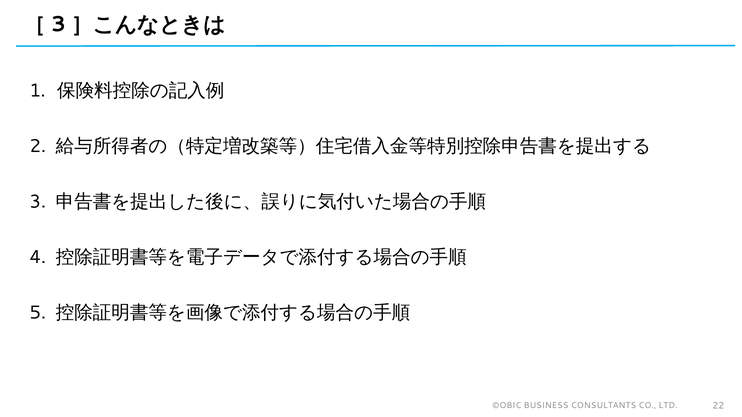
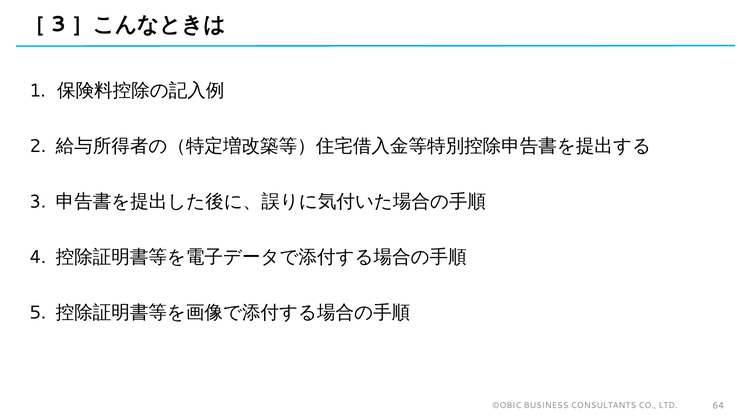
22: 22 -> 64
